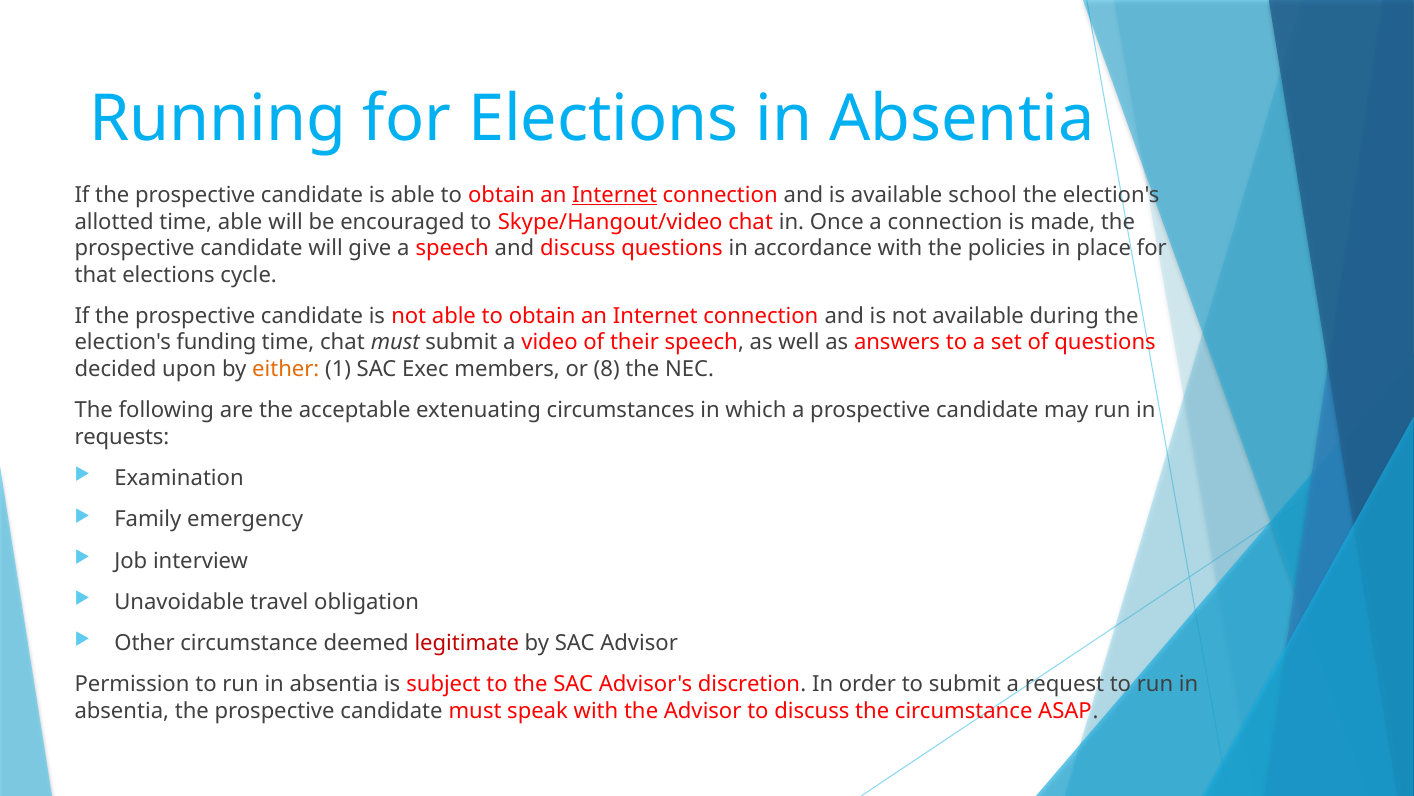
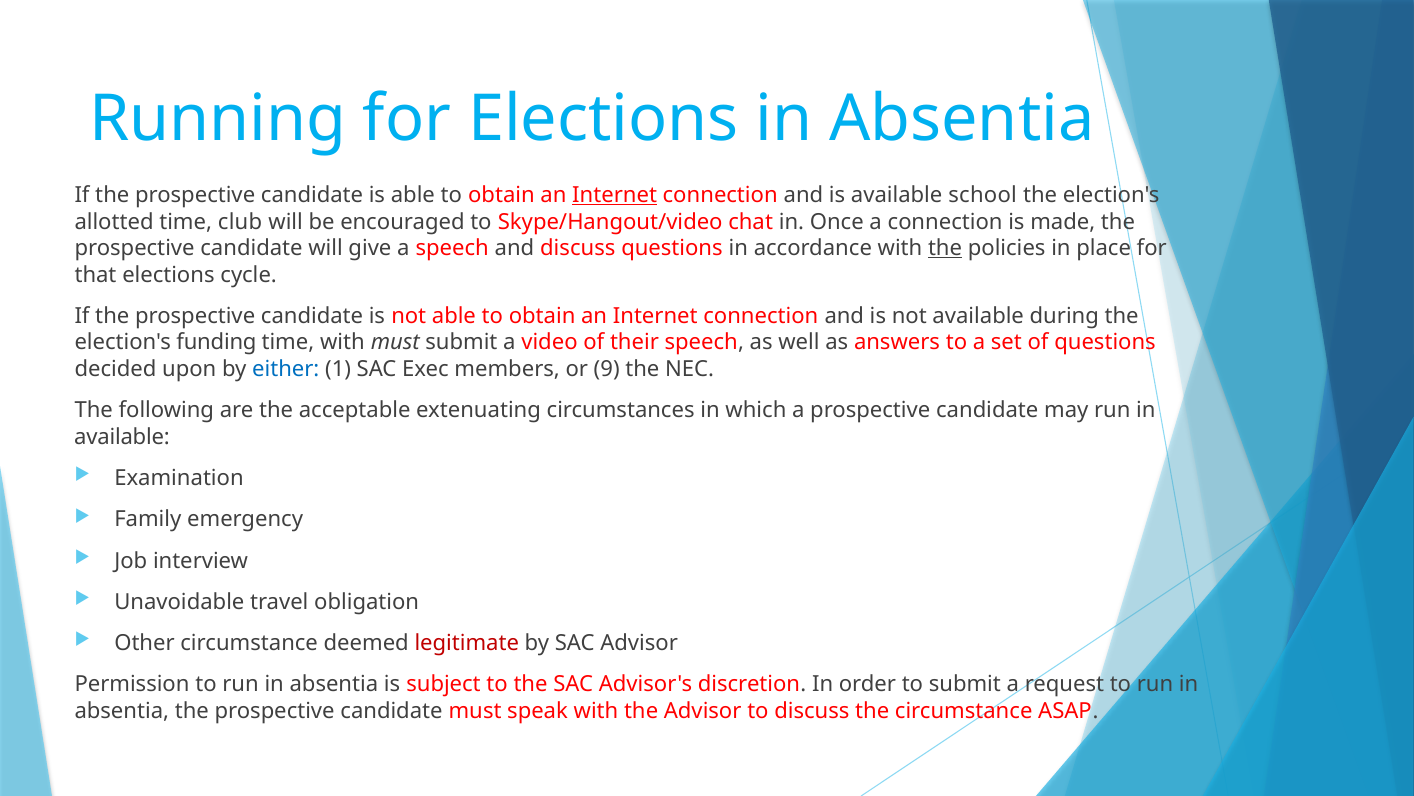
time able: able -> club
the at (945, 248) underline: none -> present
time chat: chat -> with
either colour: orange -> blue
8: 8 -> 9
requests at (122, 437): requests -> available
